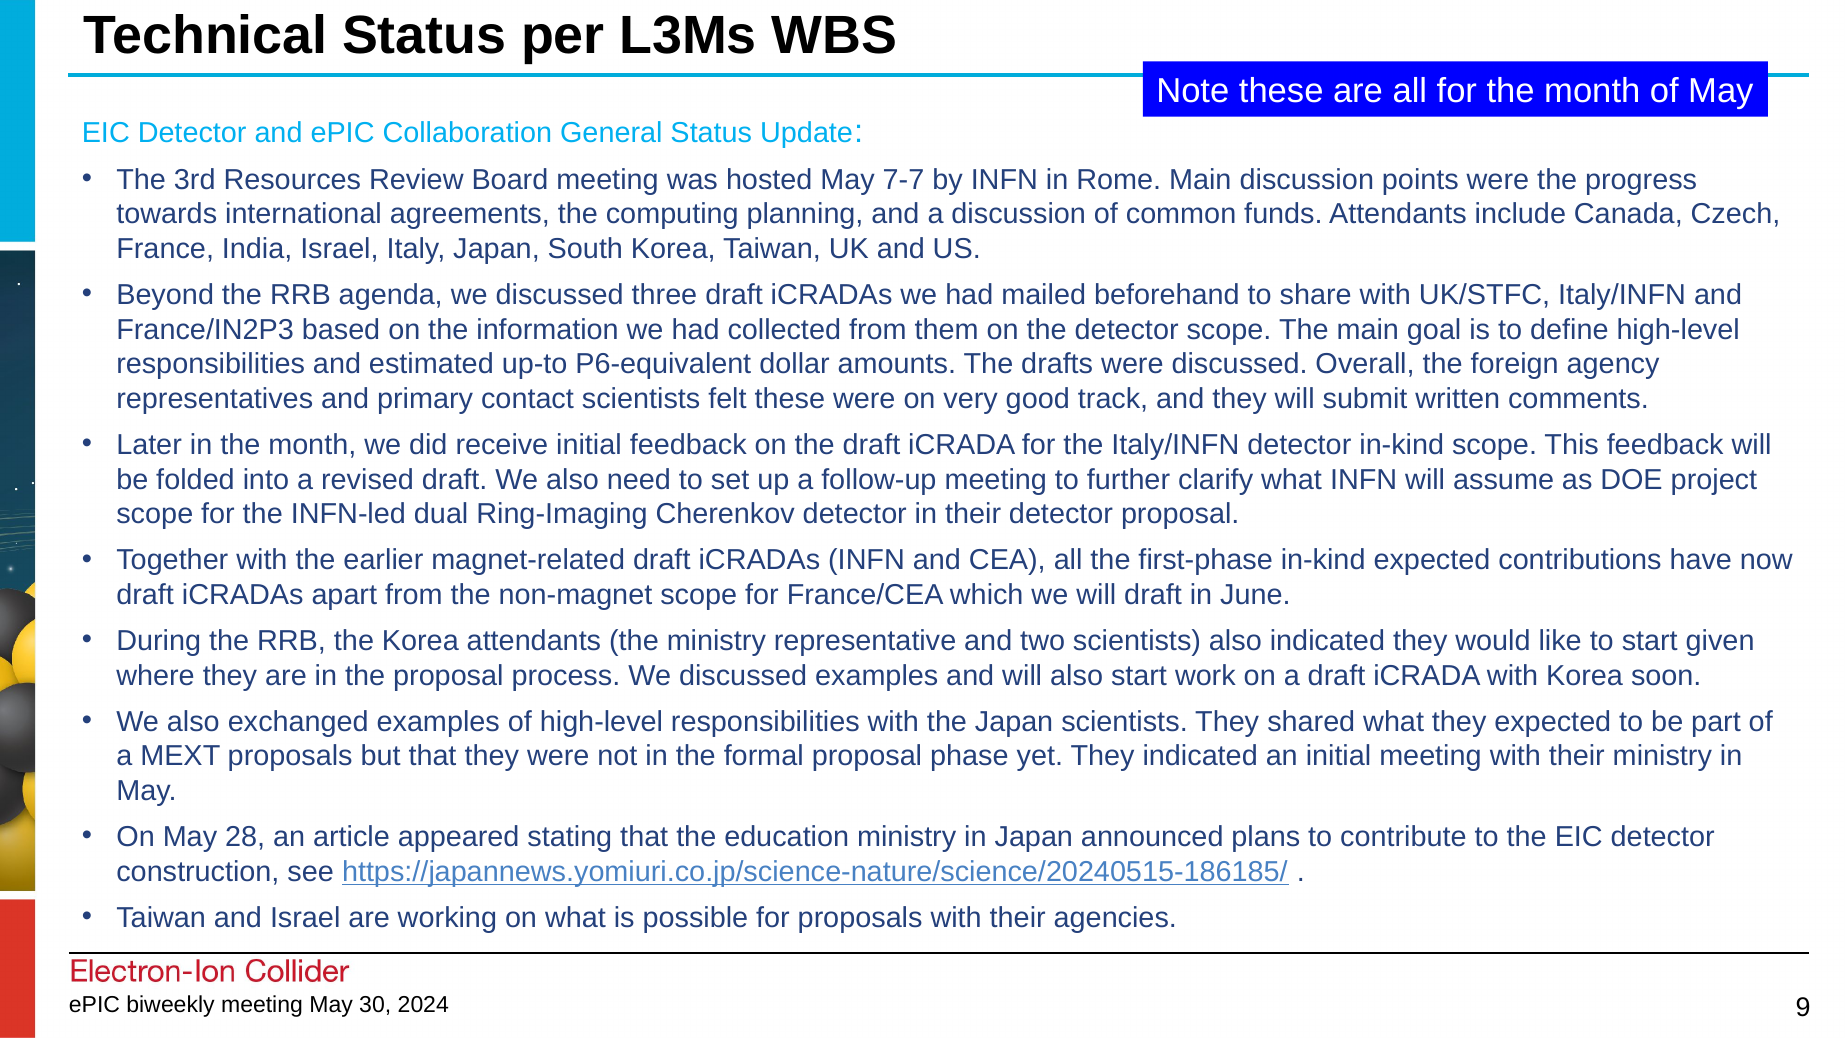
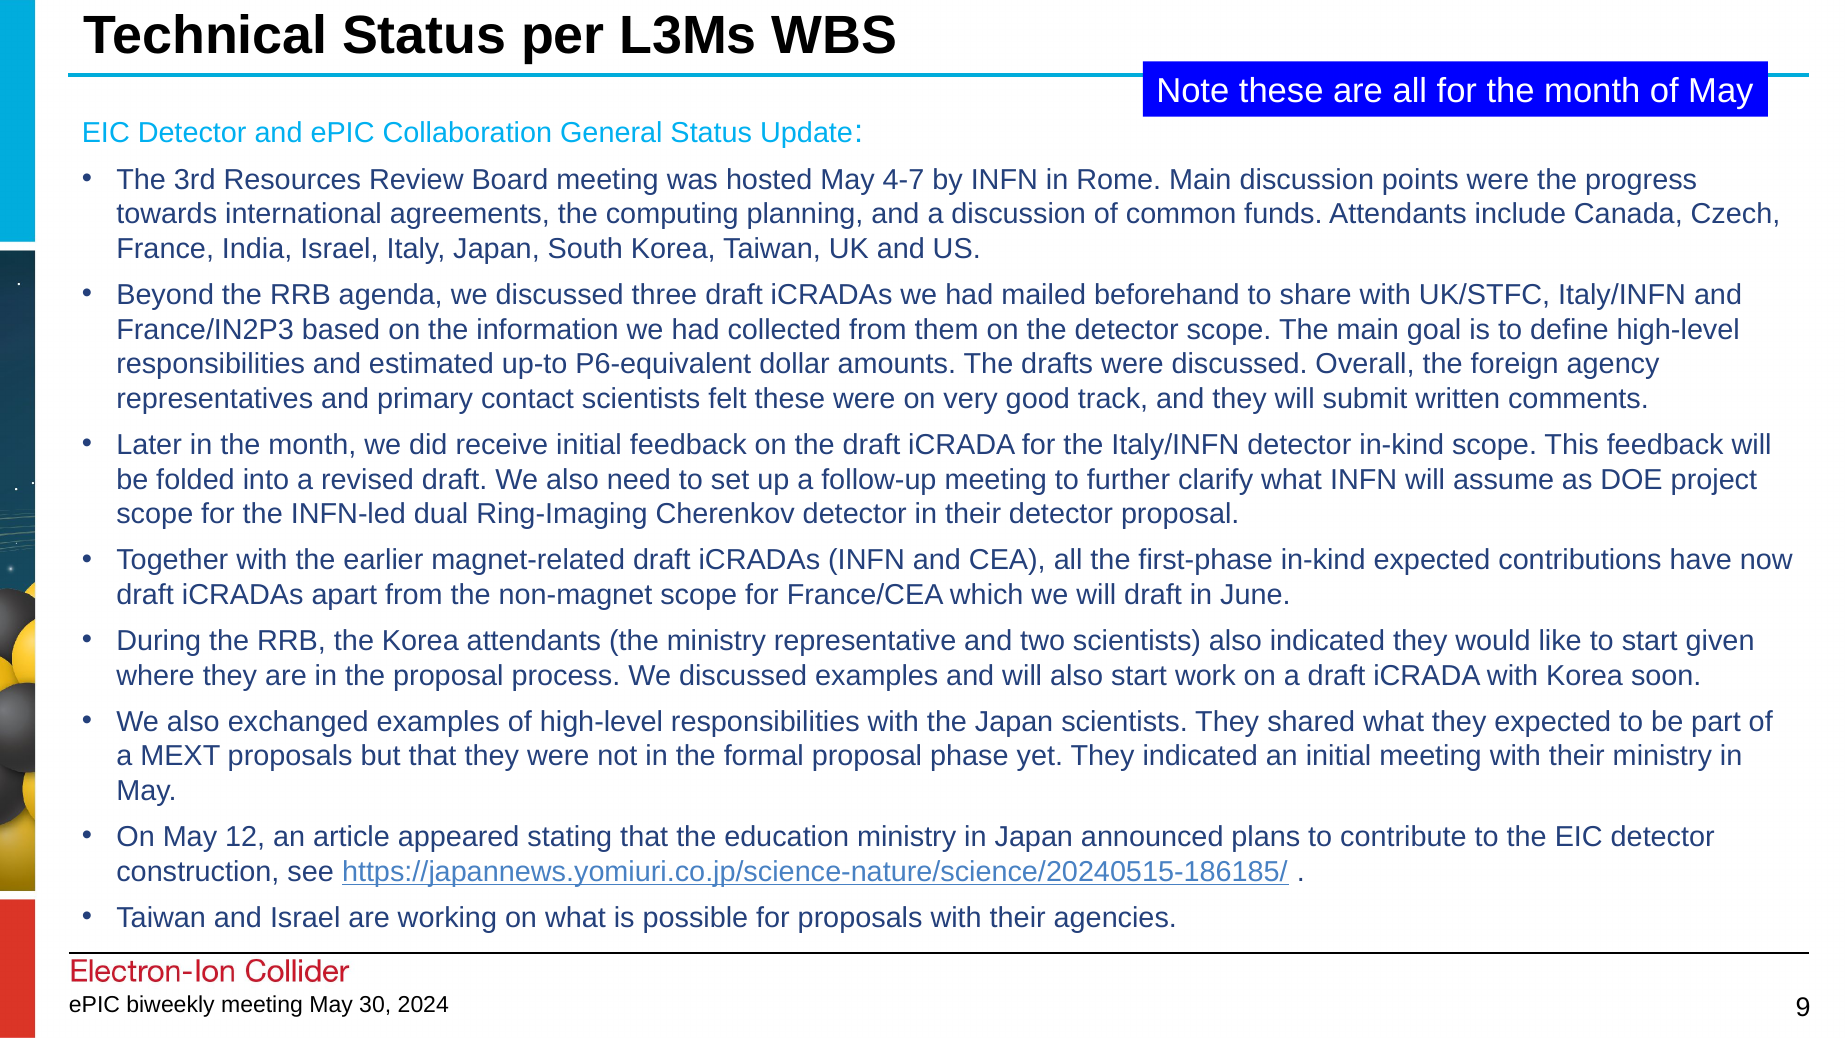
7-7: 7-7 -> 4-7
28: 28 -> 12
